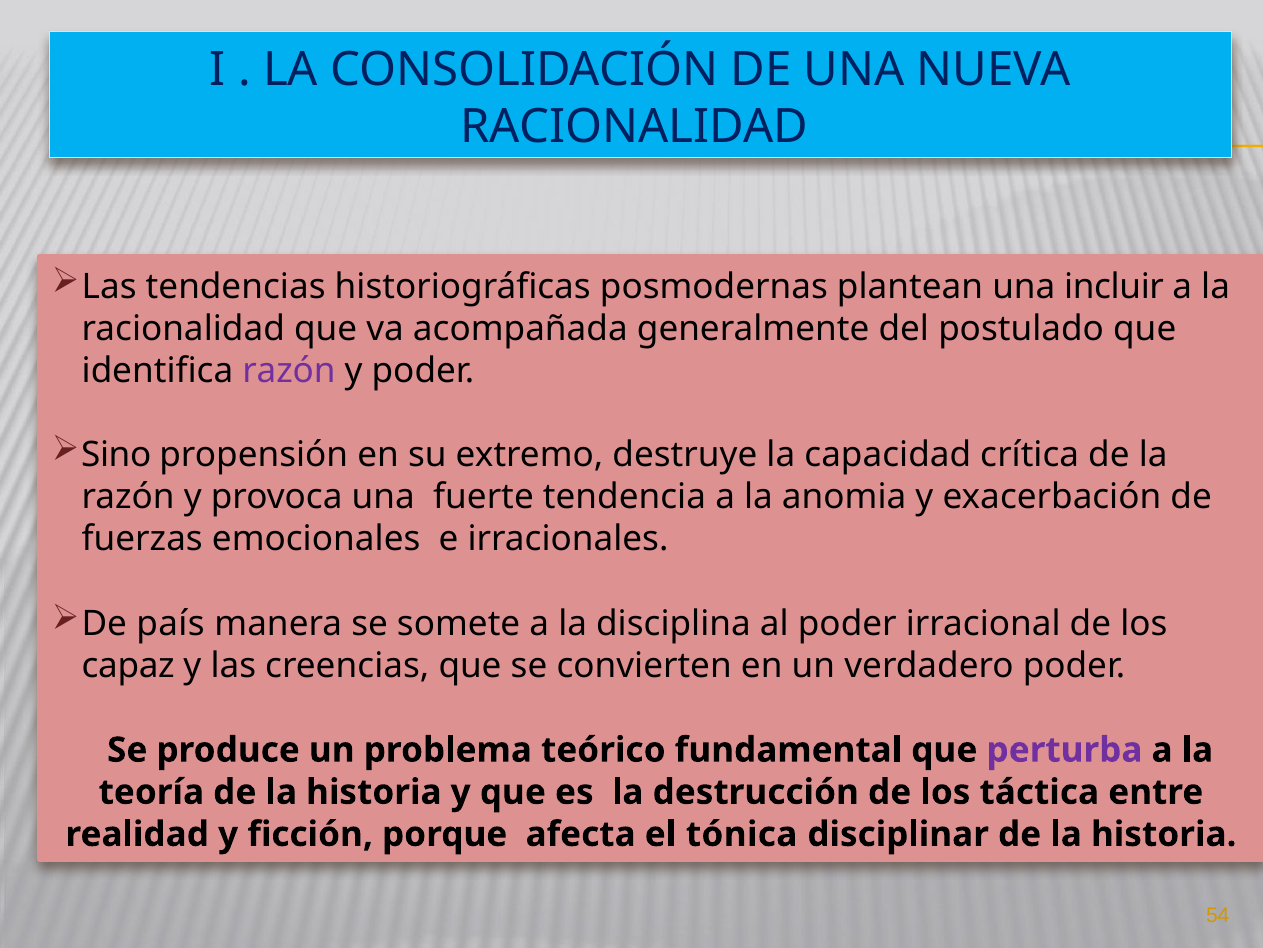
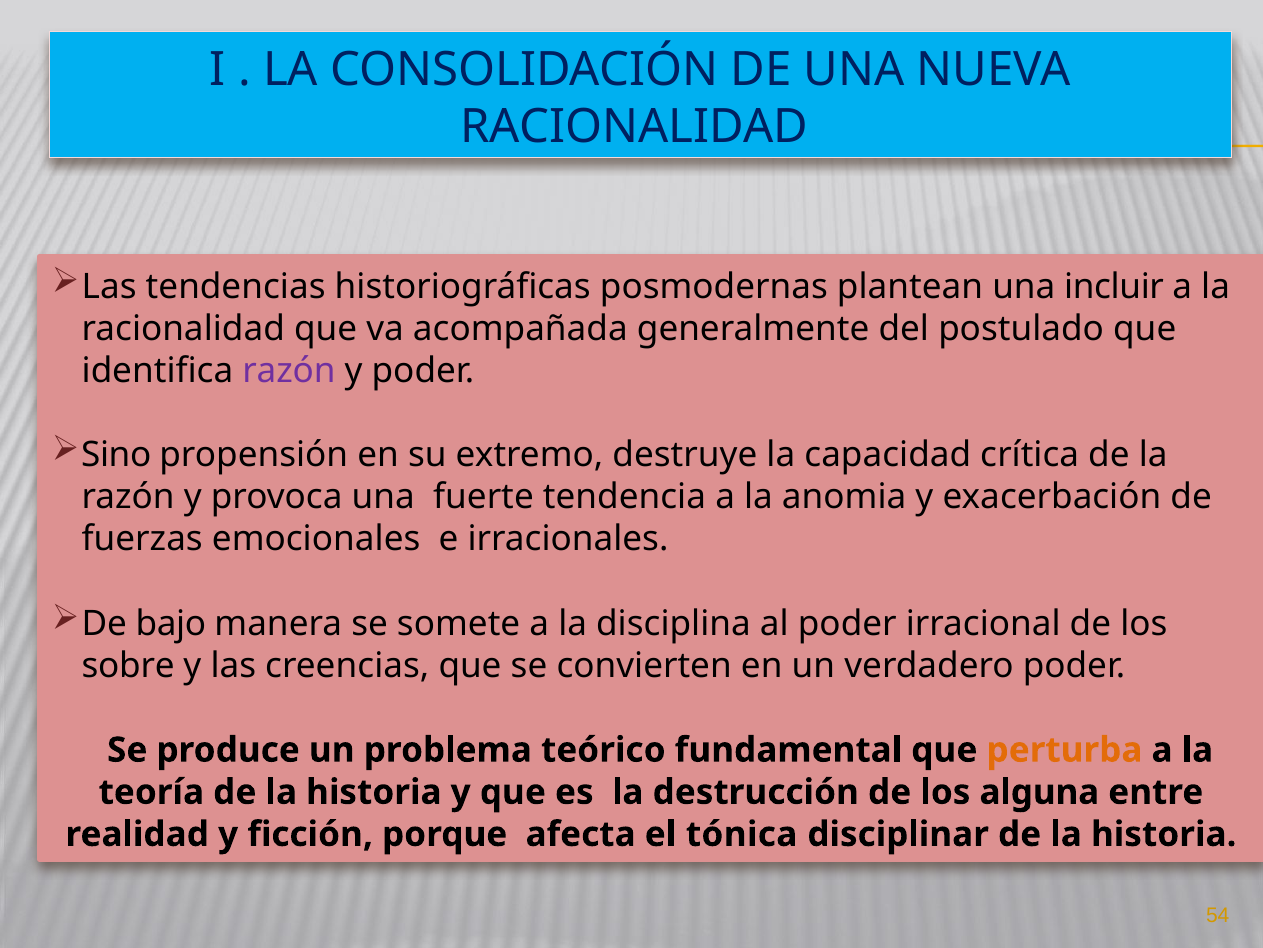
país: país -> bajo
capaz: capaz -> sobre
perturba colour: purple -> orange
táctica: táctica -> alguna
